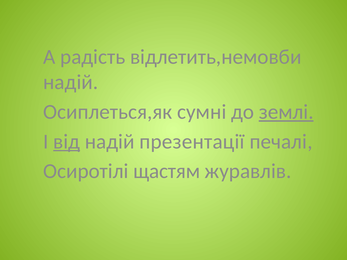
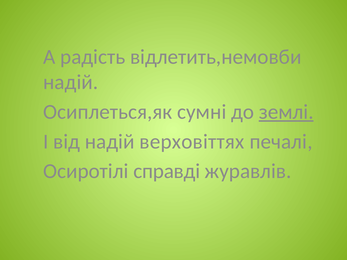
від underline: present -> none
презентації: презентації -> верховіттях
щастям: щастям -> справді
